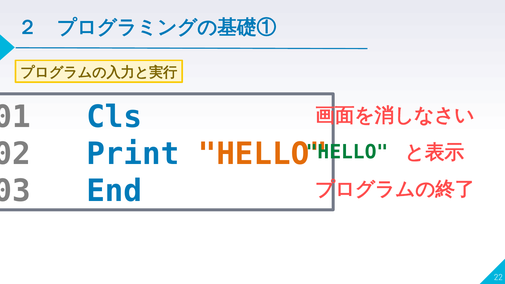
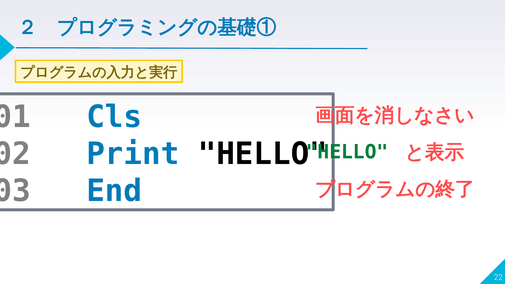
HELLO at (263, 154) colour: orange -> black
